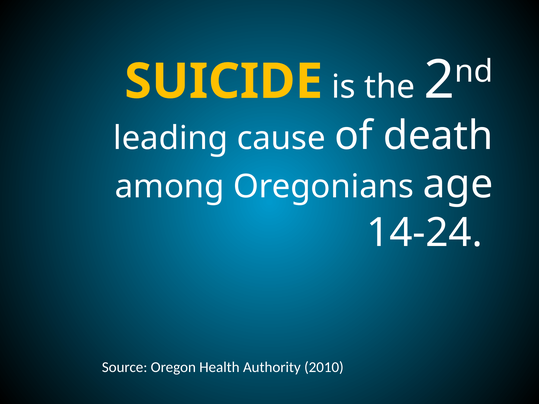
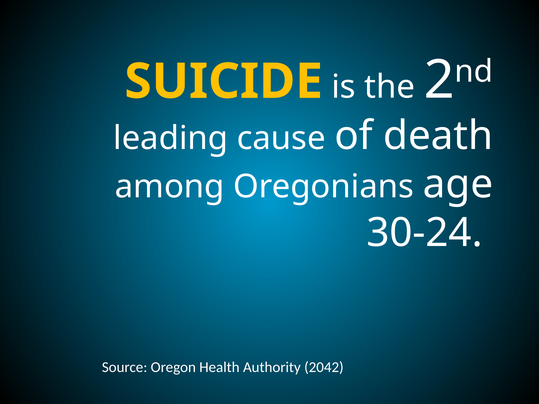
14-24: 14-24 -> 30-24
2010: 2010 -> 2042
